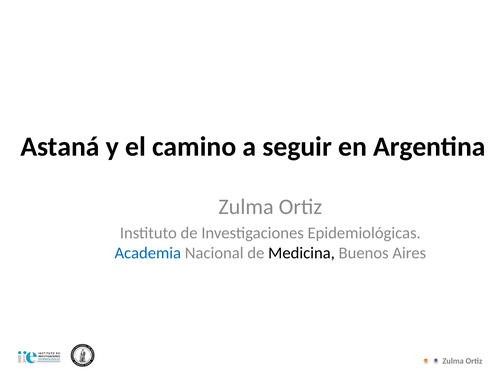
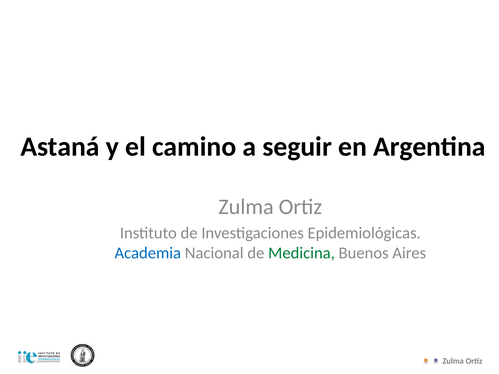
Medicina colour: black -> green
